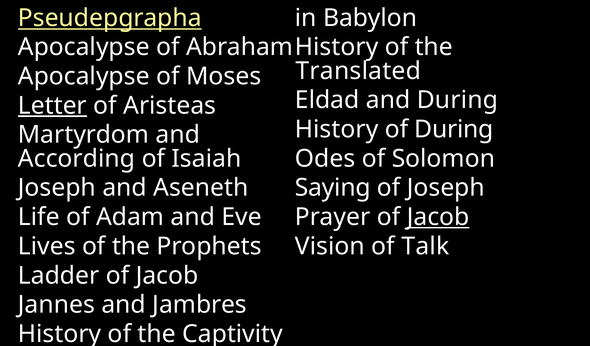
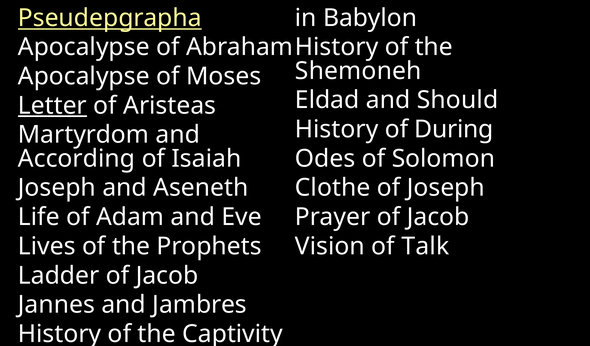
Translated: Translated -> Shemoneh
and During: During -> Should
Saying: Saying -> Clothe
Jacob at (438, 217) underline: present -> none
